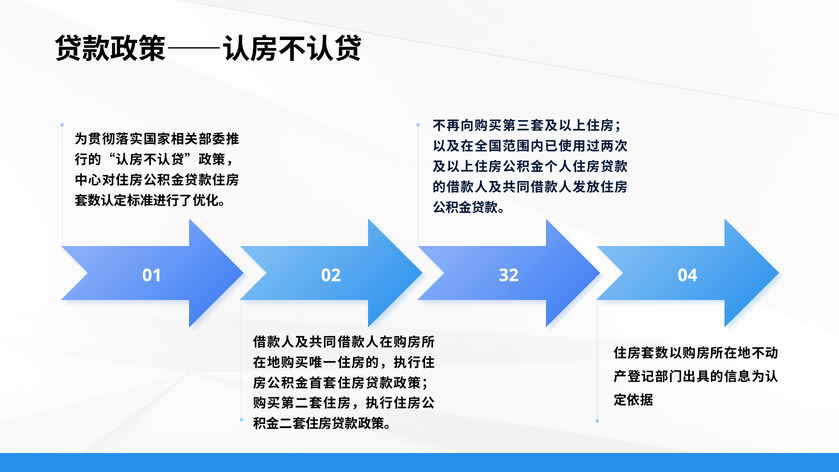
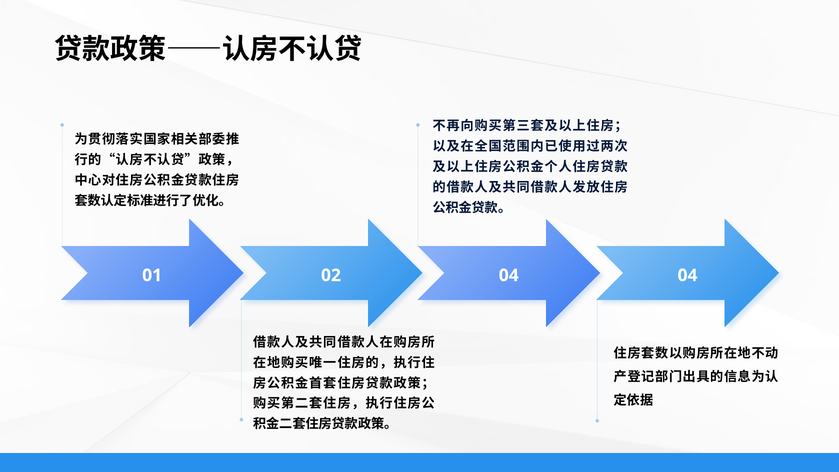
02 32: 32 -> 04
